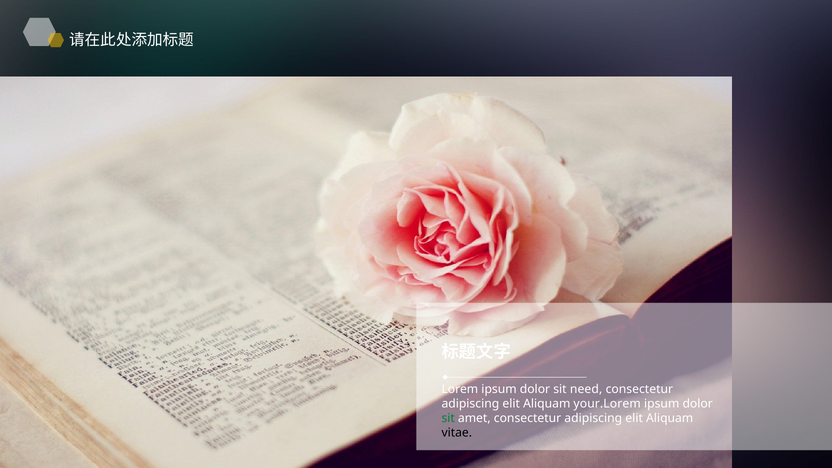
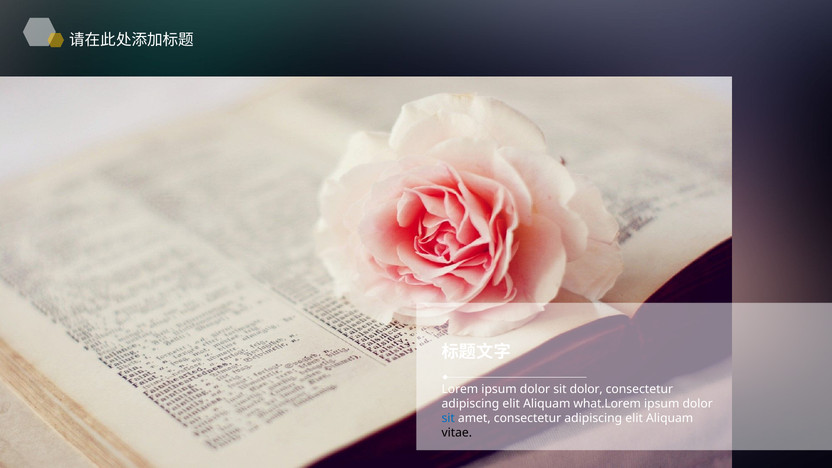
sit need: need -> dolor
your.Lorem: your.Lorem -> what.Lorem
sit at (448, 418) colour: green -> blue
